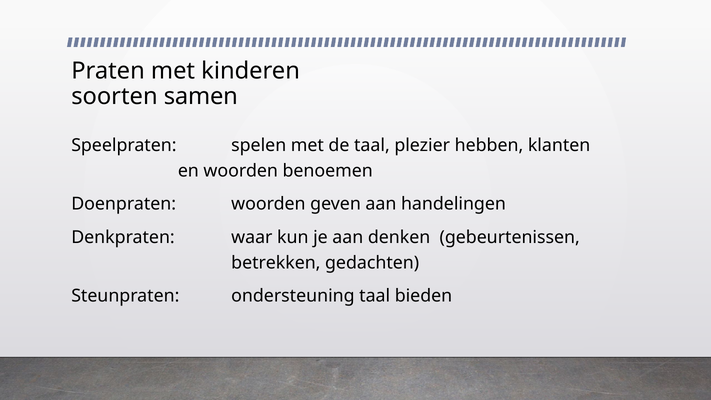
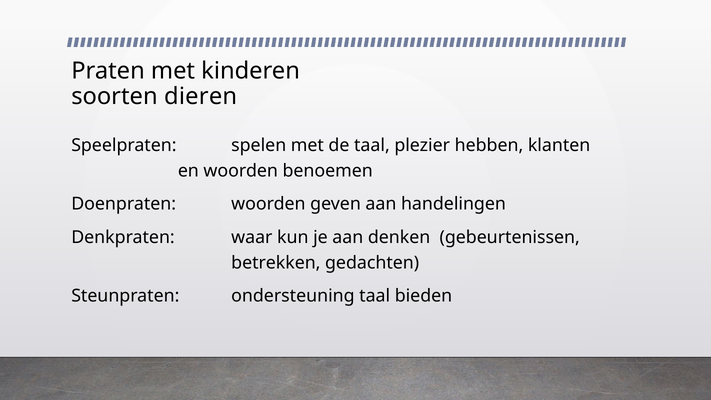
samen: samen -> dieren
